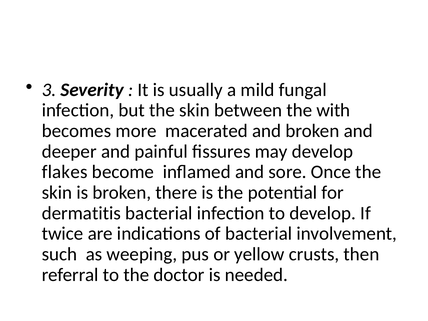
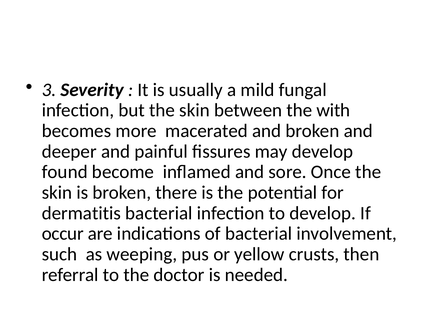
flakes: flakes -> found
twice: twice -> occur
